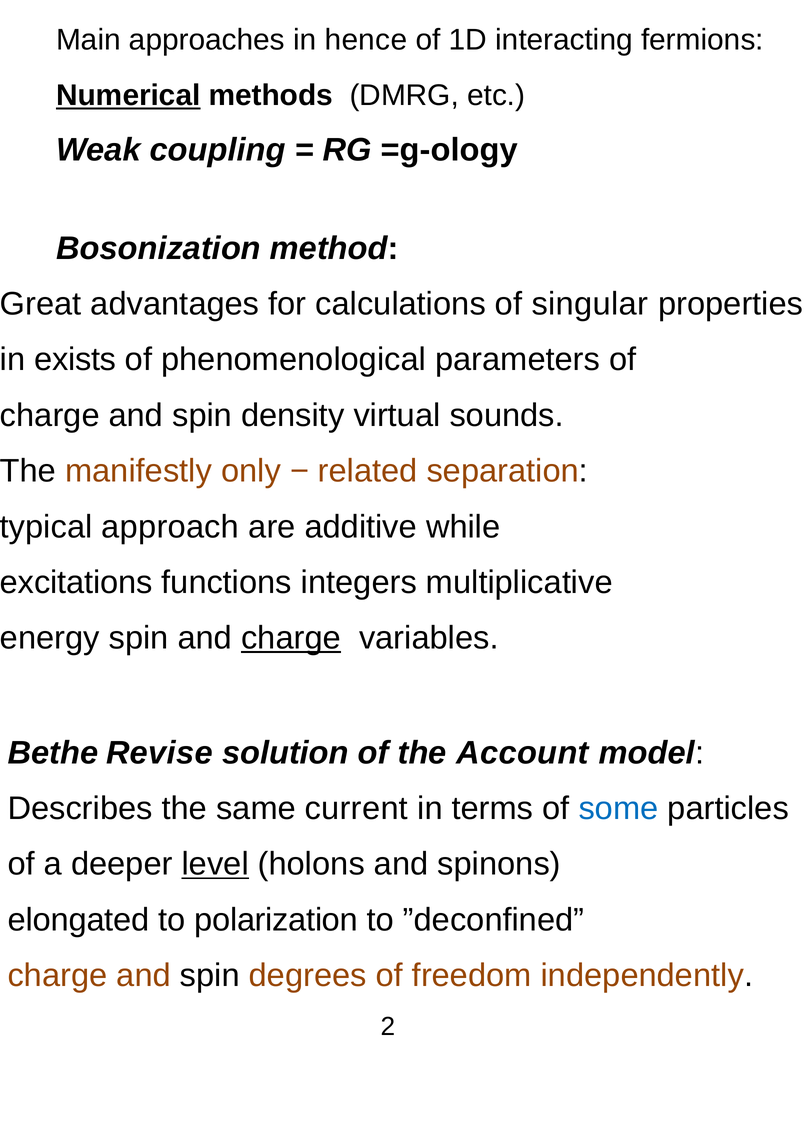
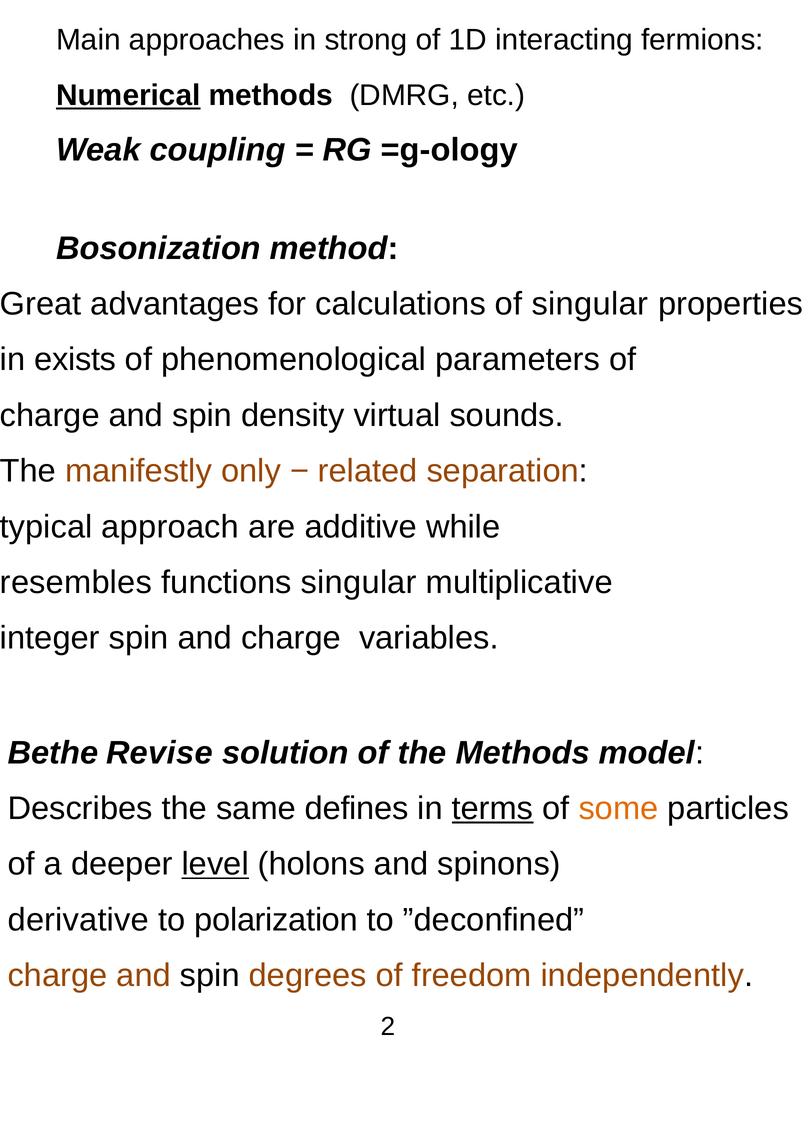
hence: hence -> strong
excitations: excitations -> resembles
functions integers: integers -> singular
energy: energy -> integer
charge at (291, 639) underline: present -> none
the Account: Account -> Methods
current: current -> defines
terms underline: none -> present
some colour: blue -> orange
elongated: elongated -> derivative
